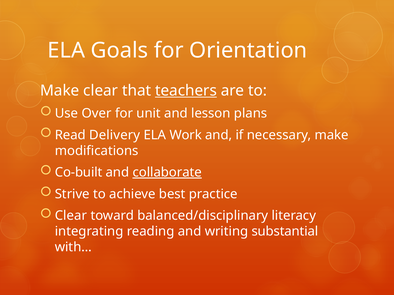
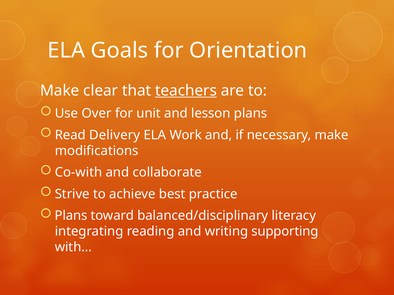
Co-built: Co-built -> Co-with
collaborate underline: present -> none
Clear at (71, 216): Clear -> Plans
substantial: substantial -> supporting
